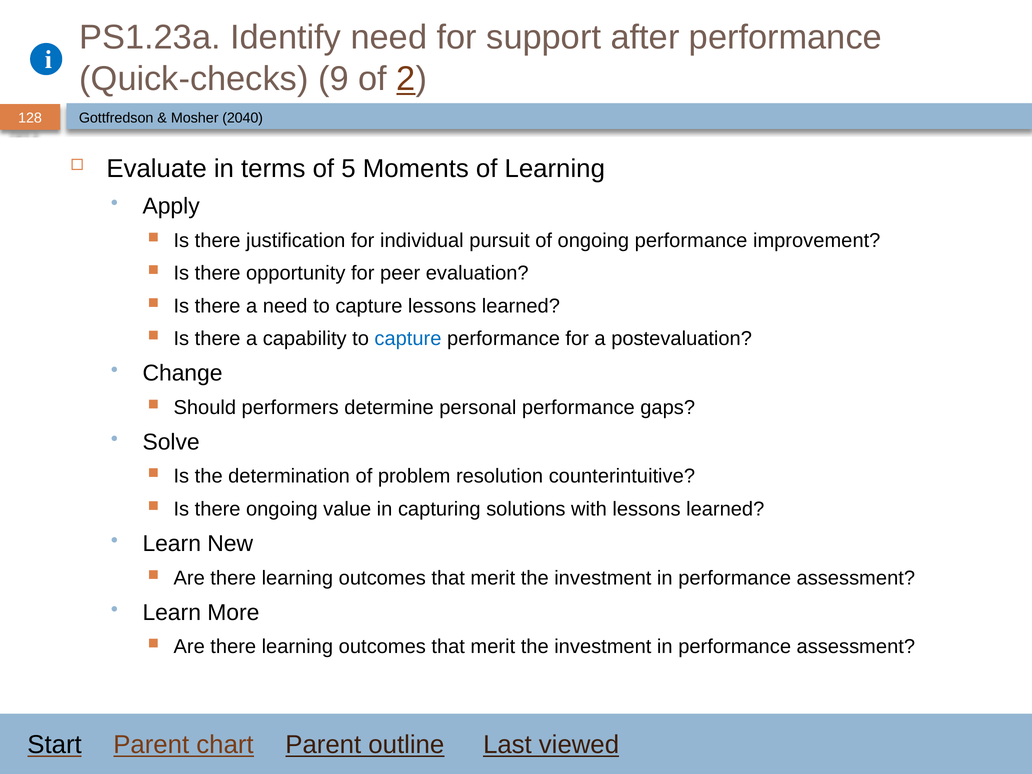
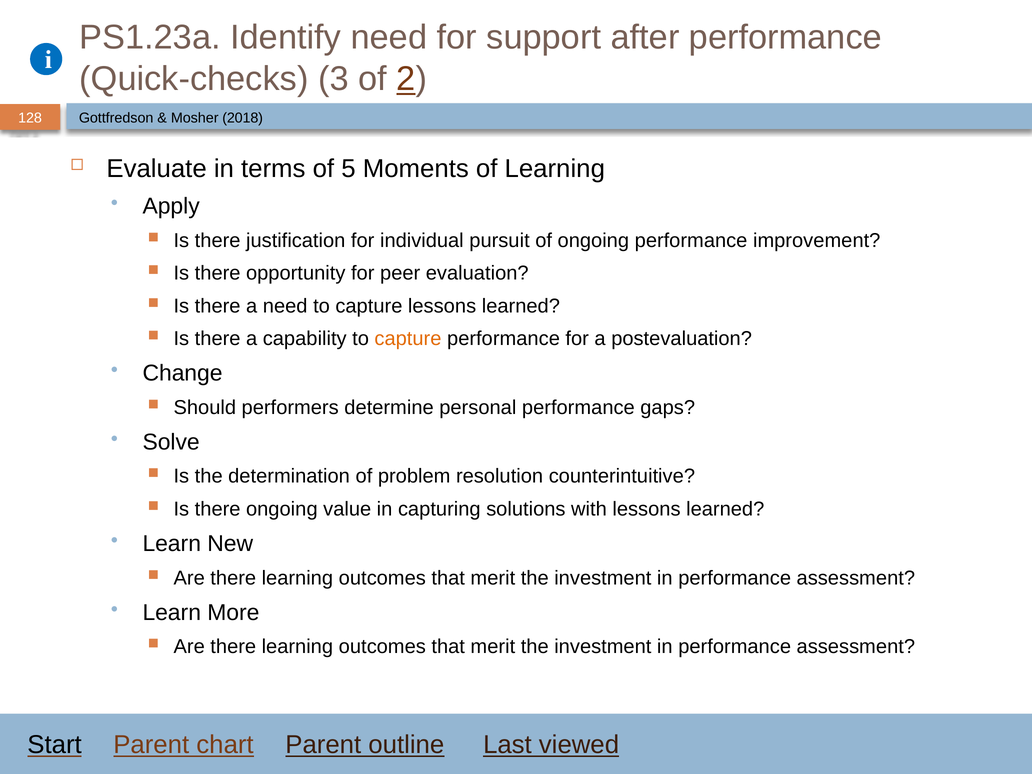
9: 9 -> 3
2040: 2040 -> 2018
capture at (408, 339) colour: blue -> orange
